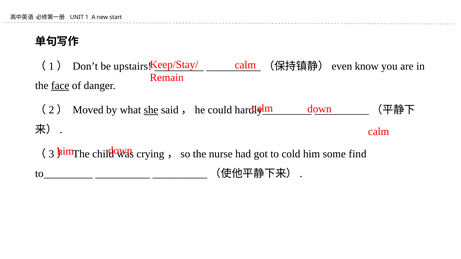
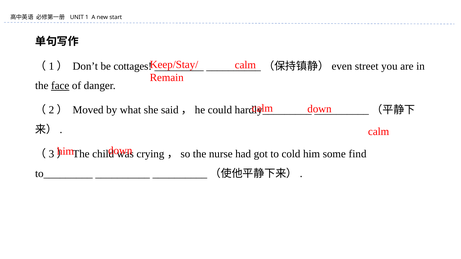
upstairs: upstairs -> cottages
know: know -> street
she underline: present -> none
